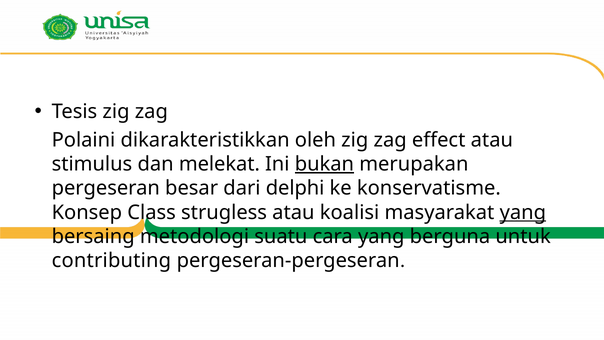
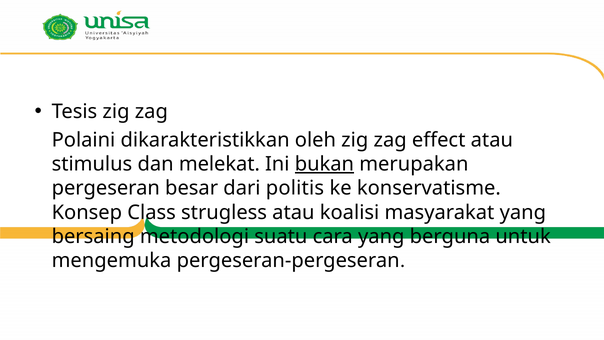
delphi: delphi -> politis
yang at (523, 212) underline: present -> none
contributing: contributing -> mengemuka
